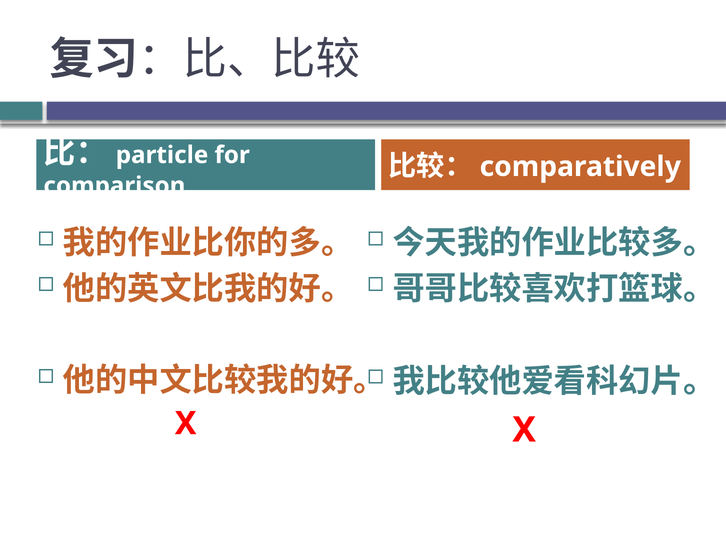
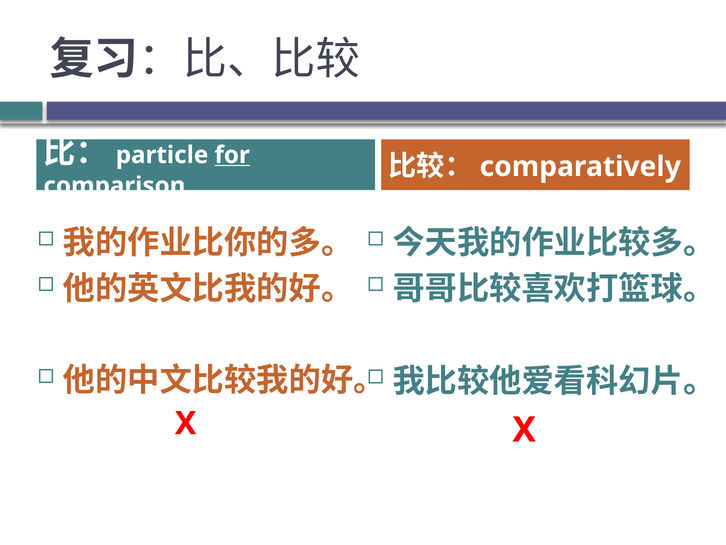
for underline: none -> present
